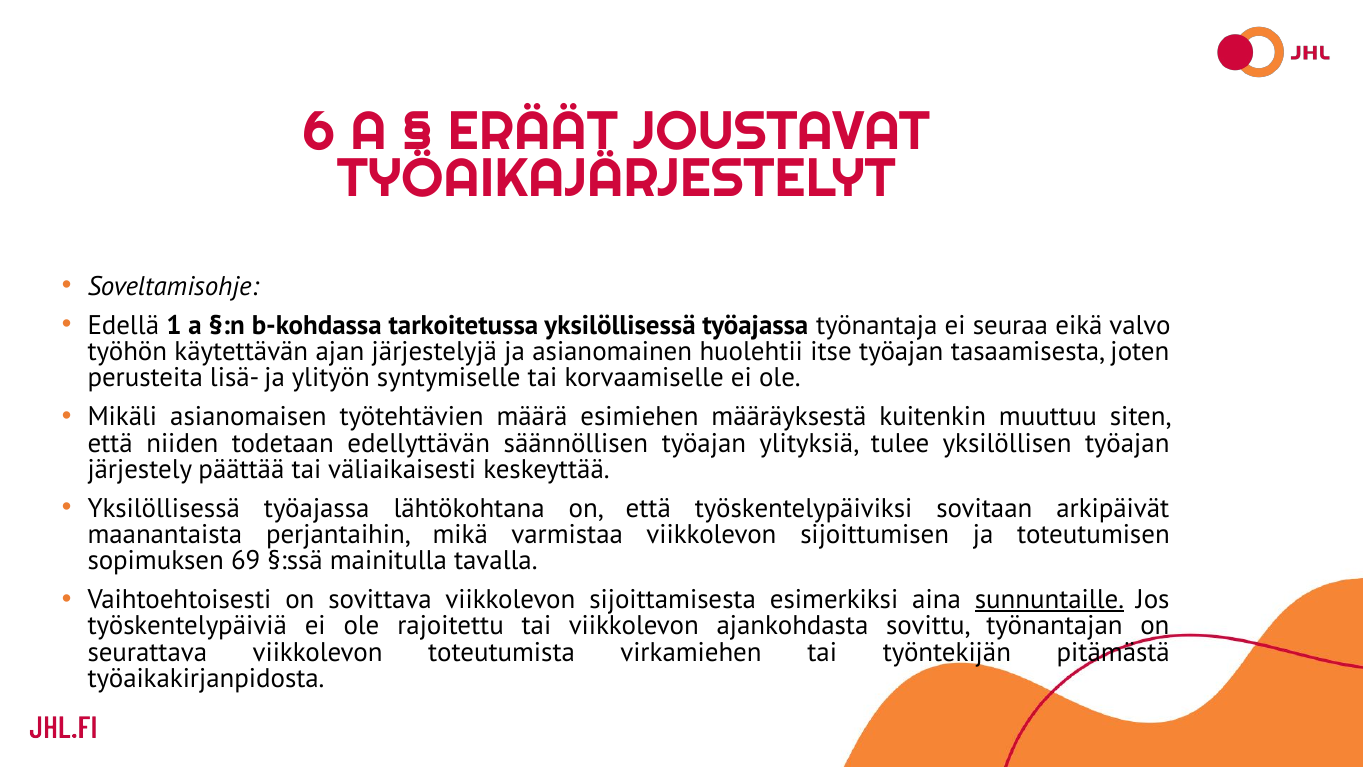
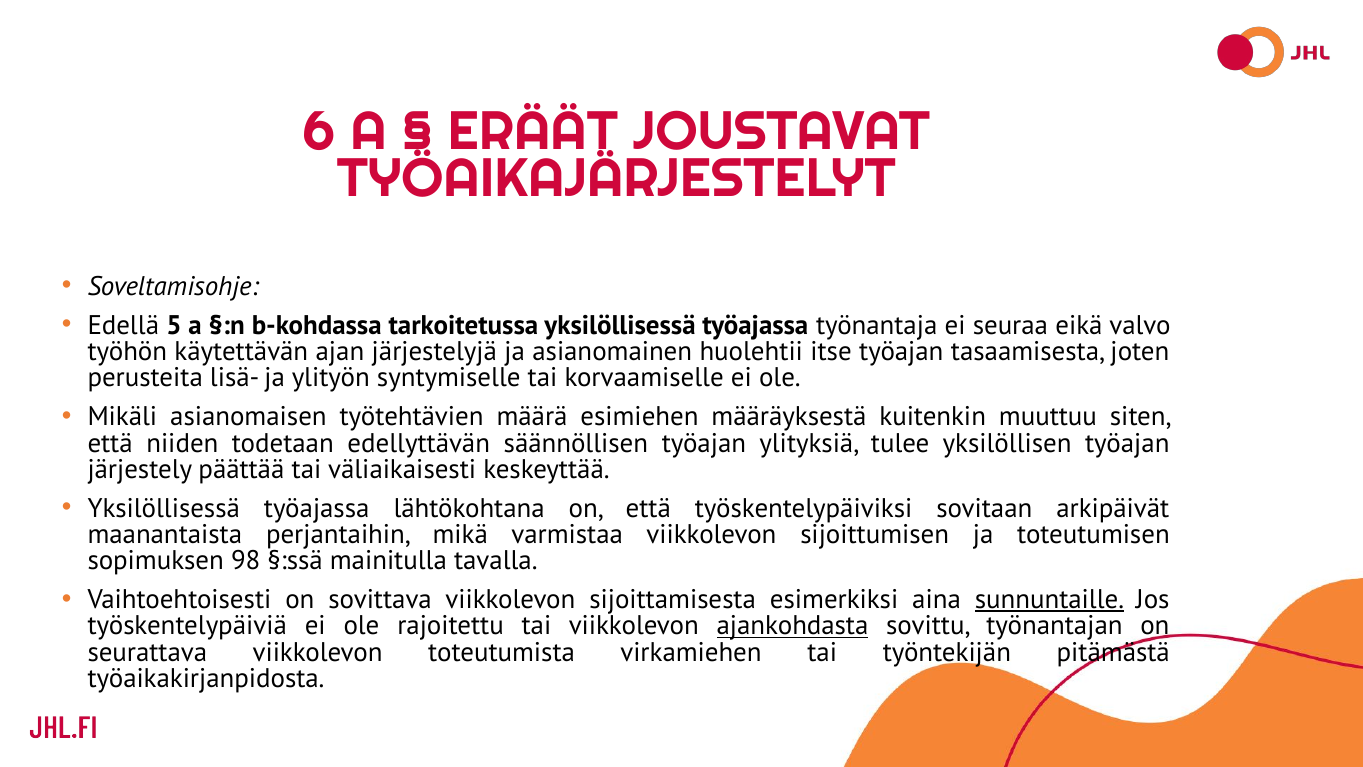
1: 1 -> 5
69: 69 -> 98
ajankohdasta underline: none -> present
